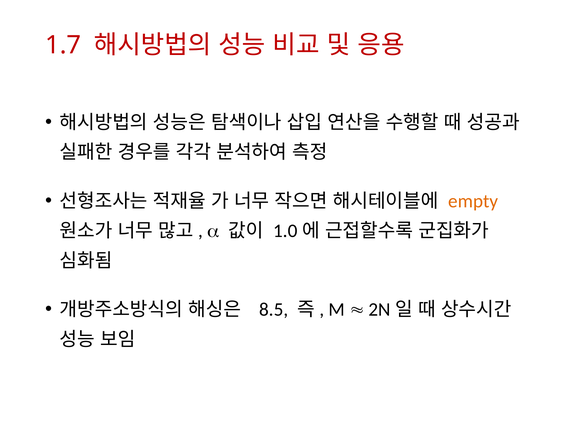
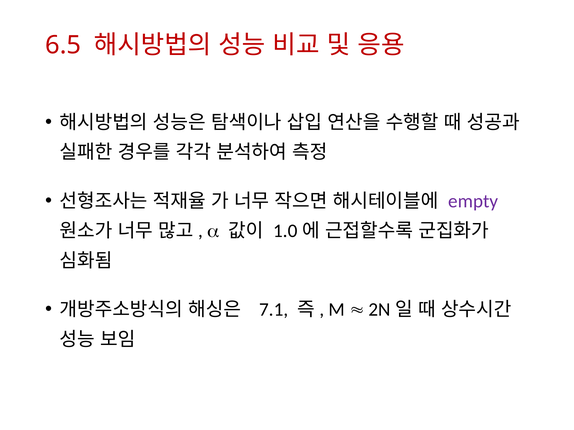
1.7: 1.7 -> 6.5
empty colour: orange -> purple
8.5: 8.5 -> 7.1
